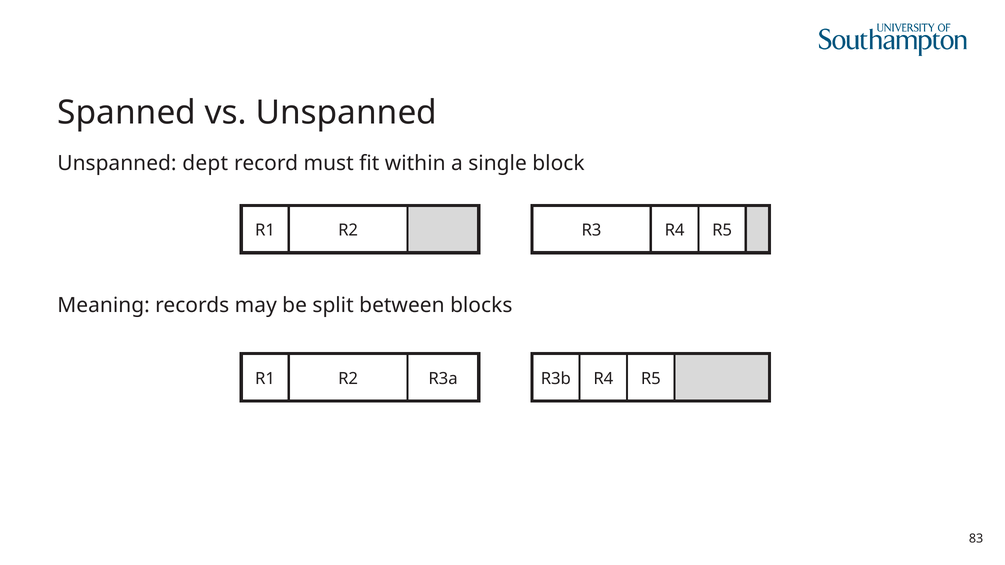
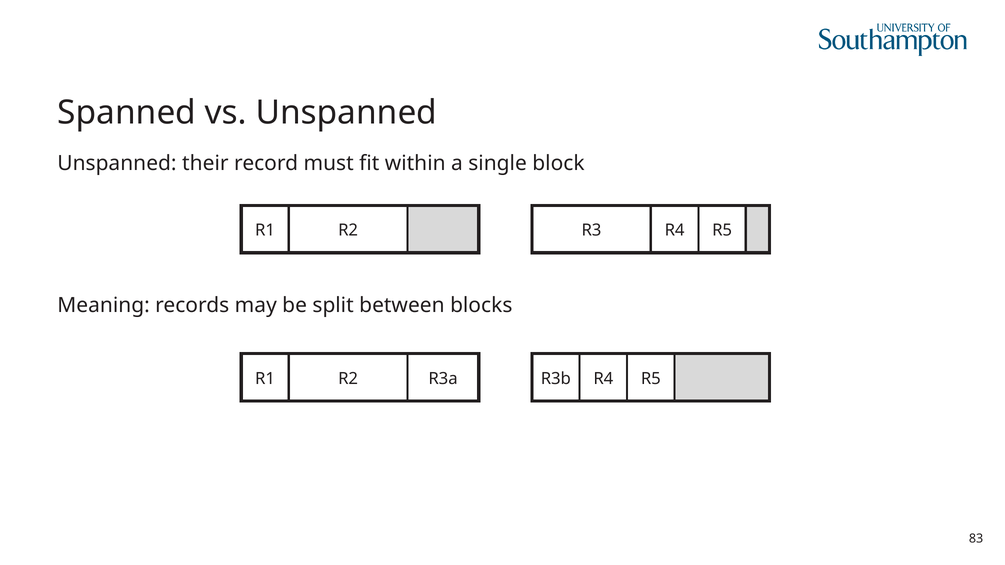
dept: dept -> their
